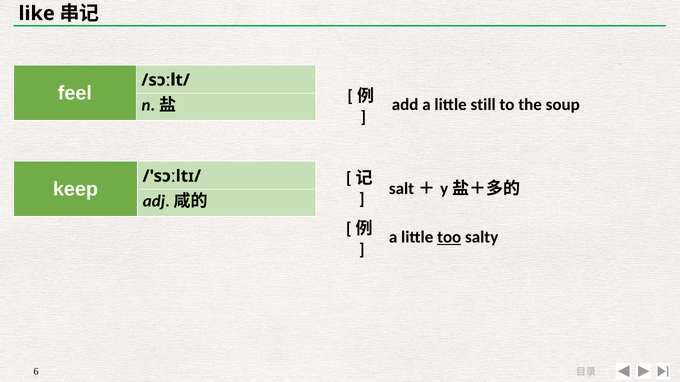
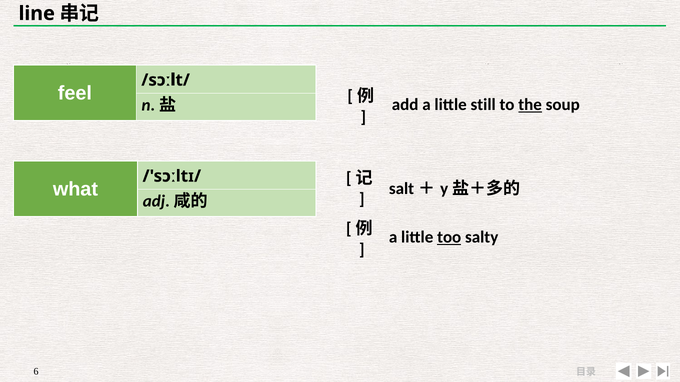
like: like -> line
the underline: none -> present
keep: keep -> what
